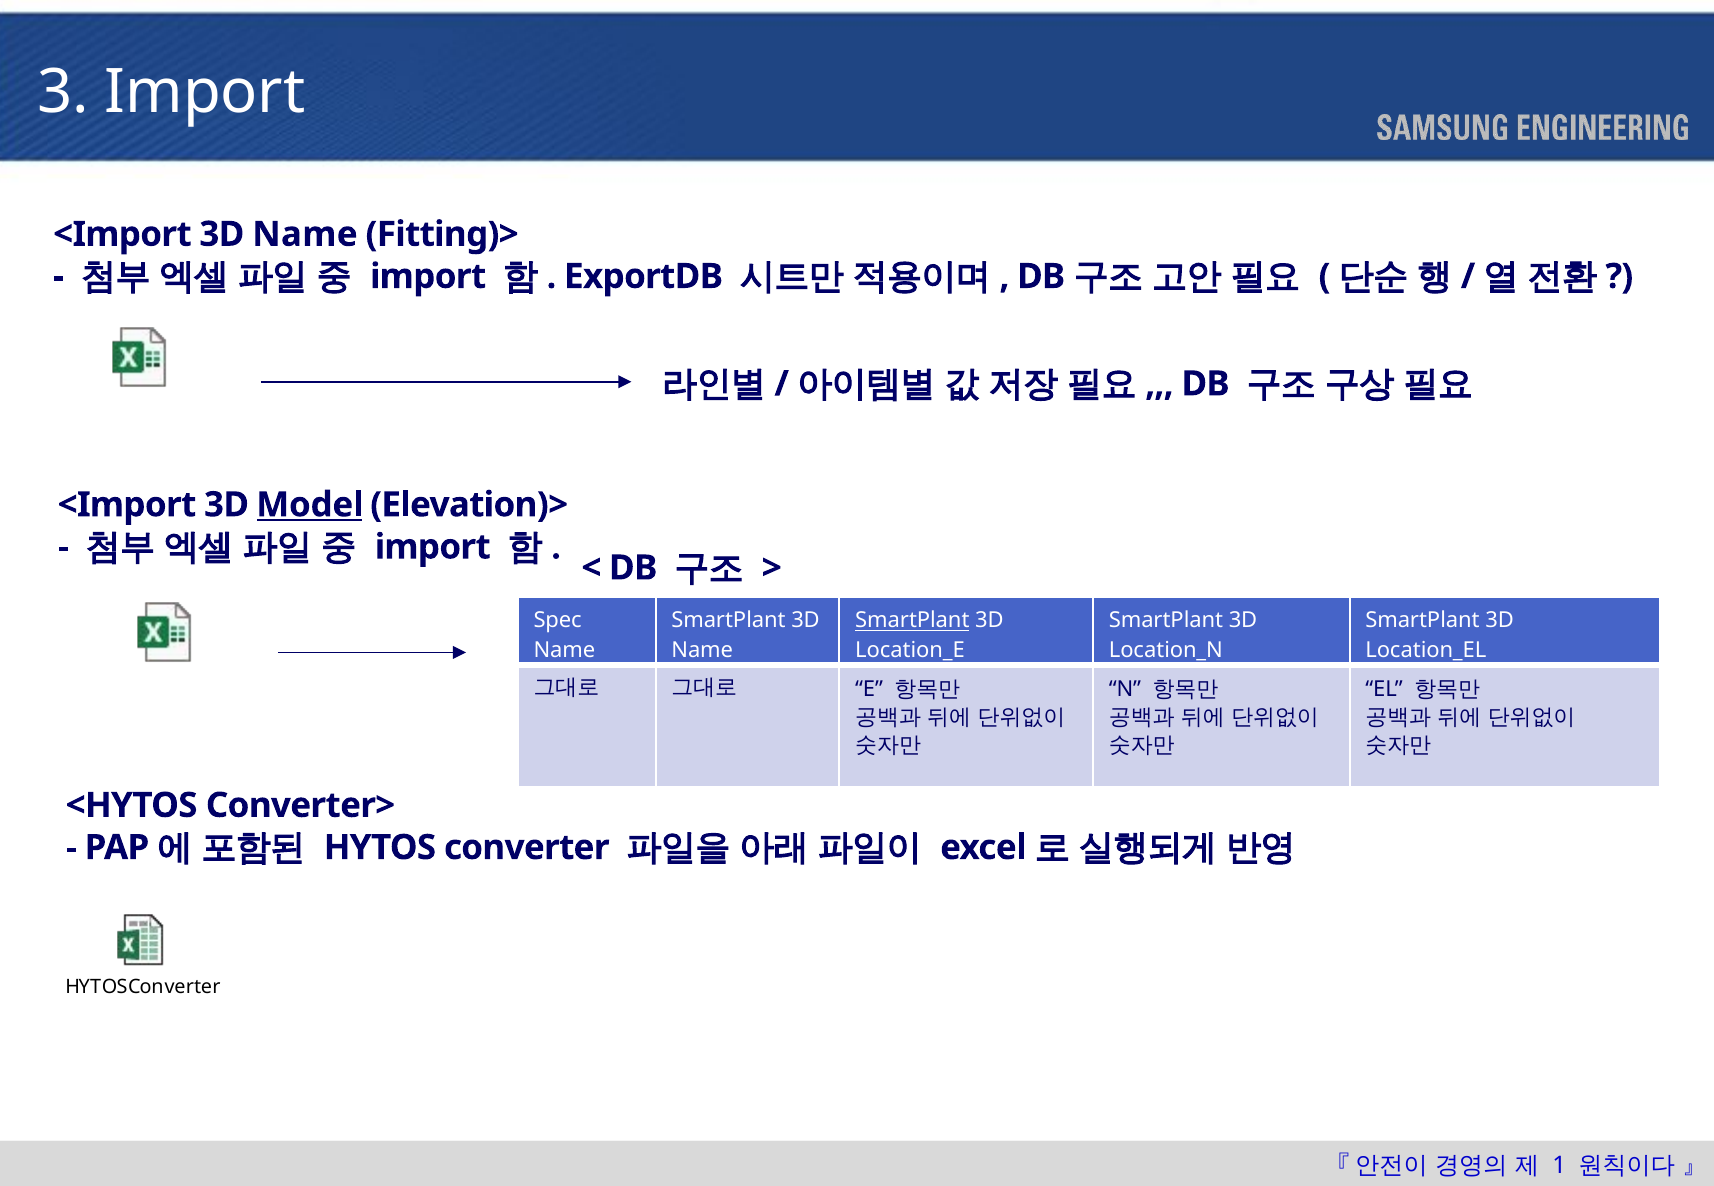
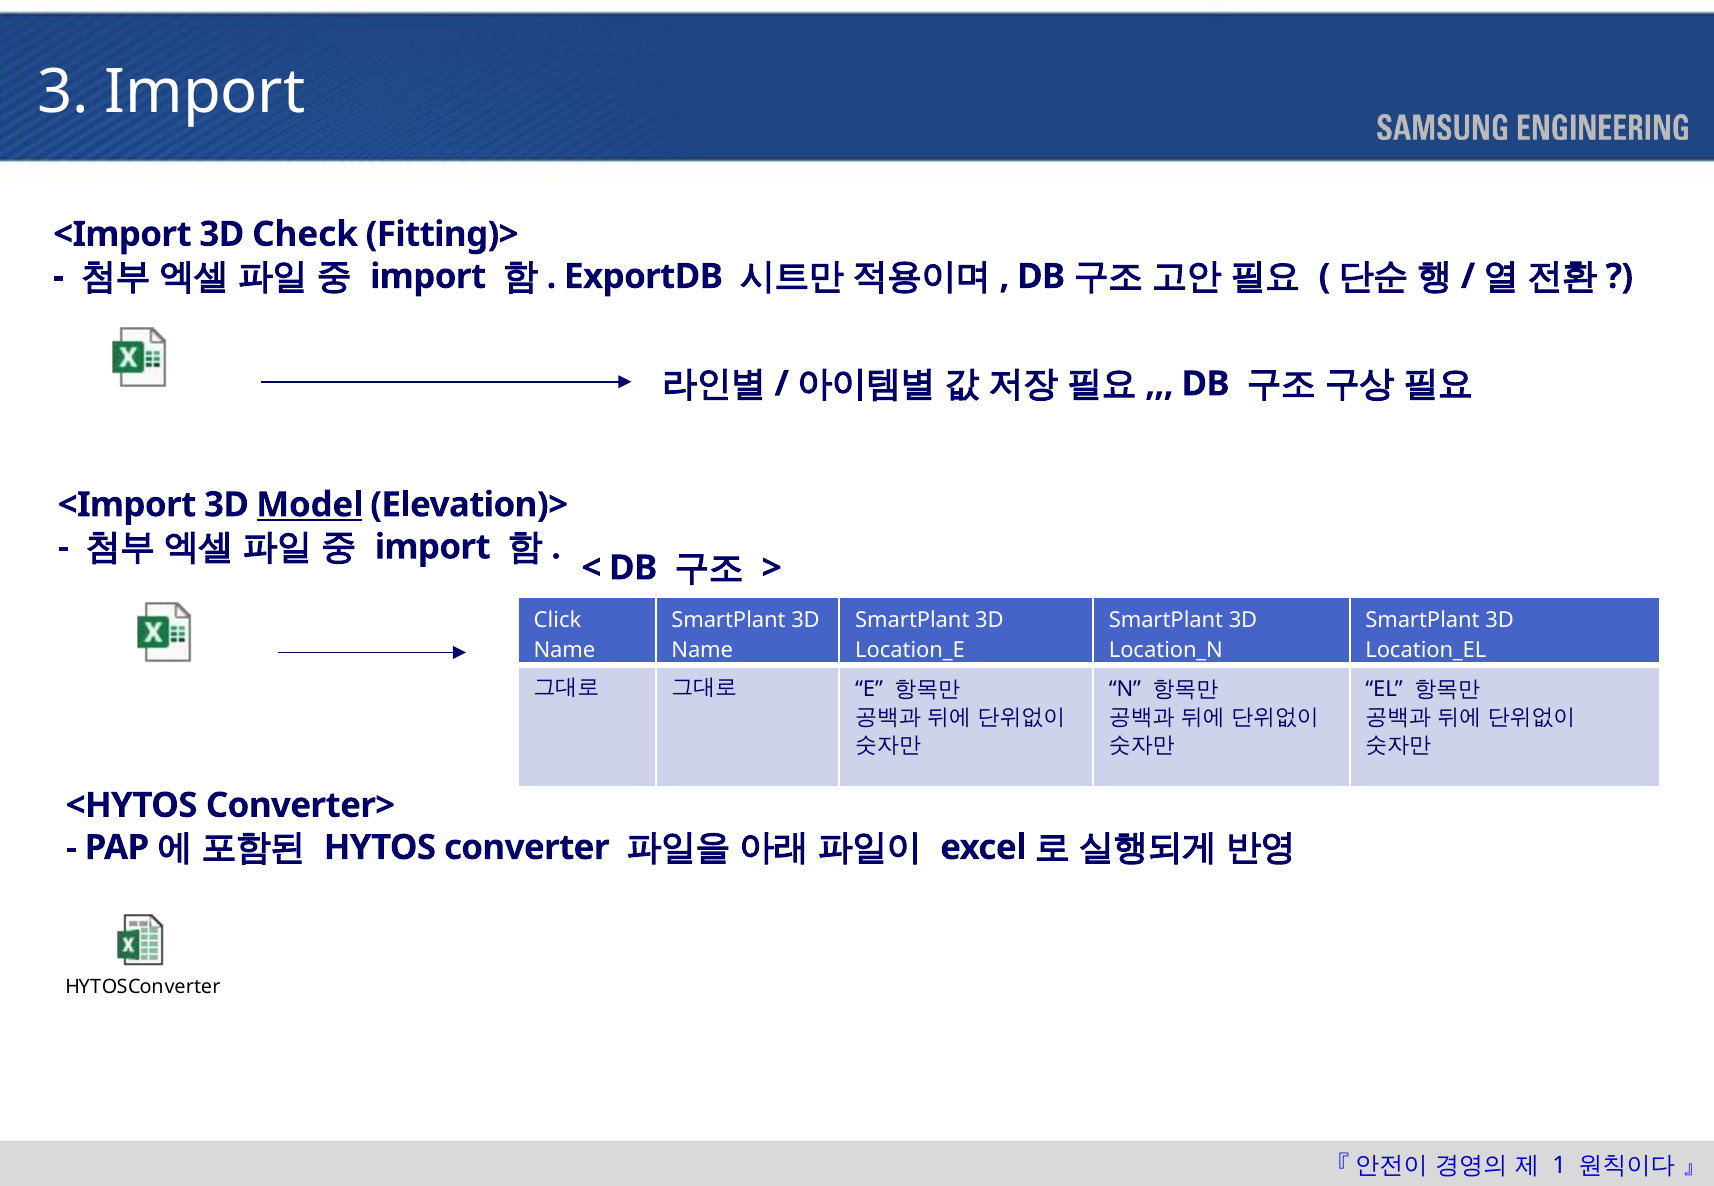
<Import 3D Name: Name -> Check
Spec: Spec -> Click
SmartPlant at (912, 621) underline: present -> none
